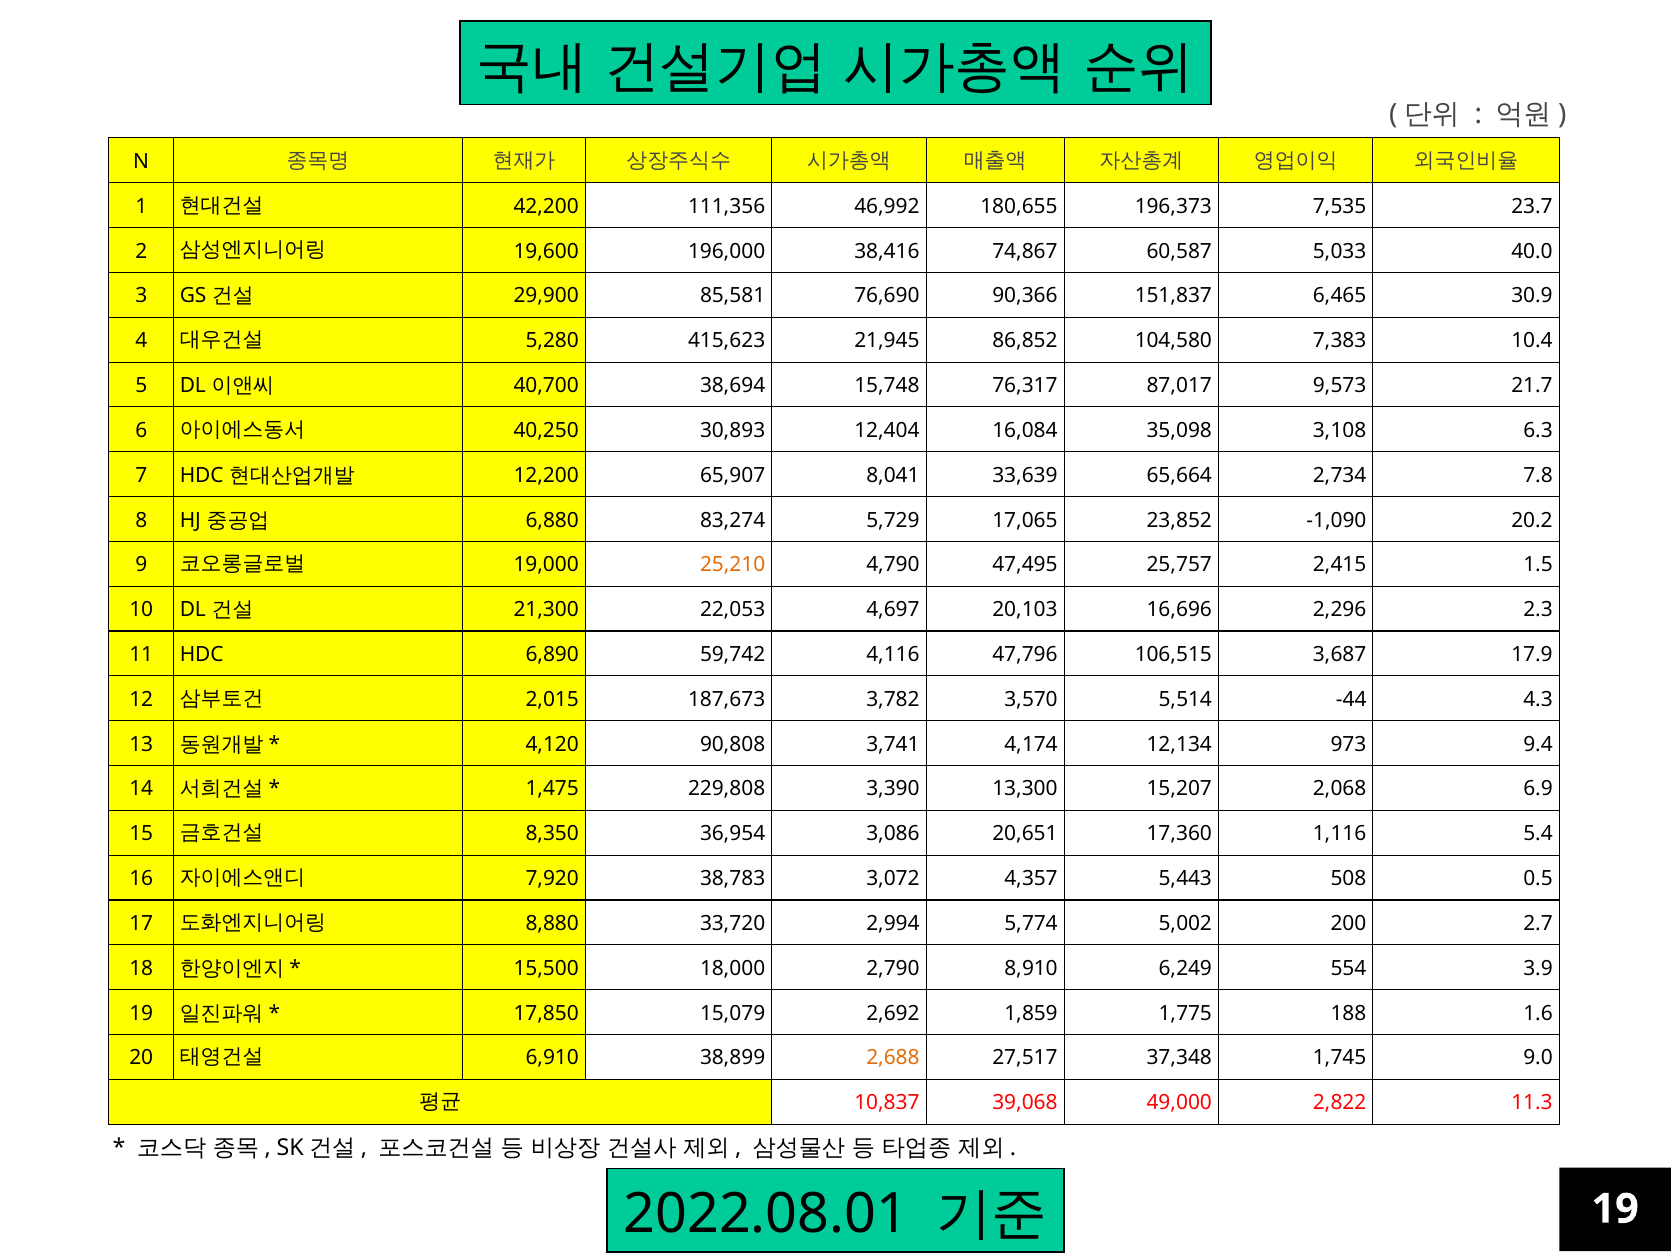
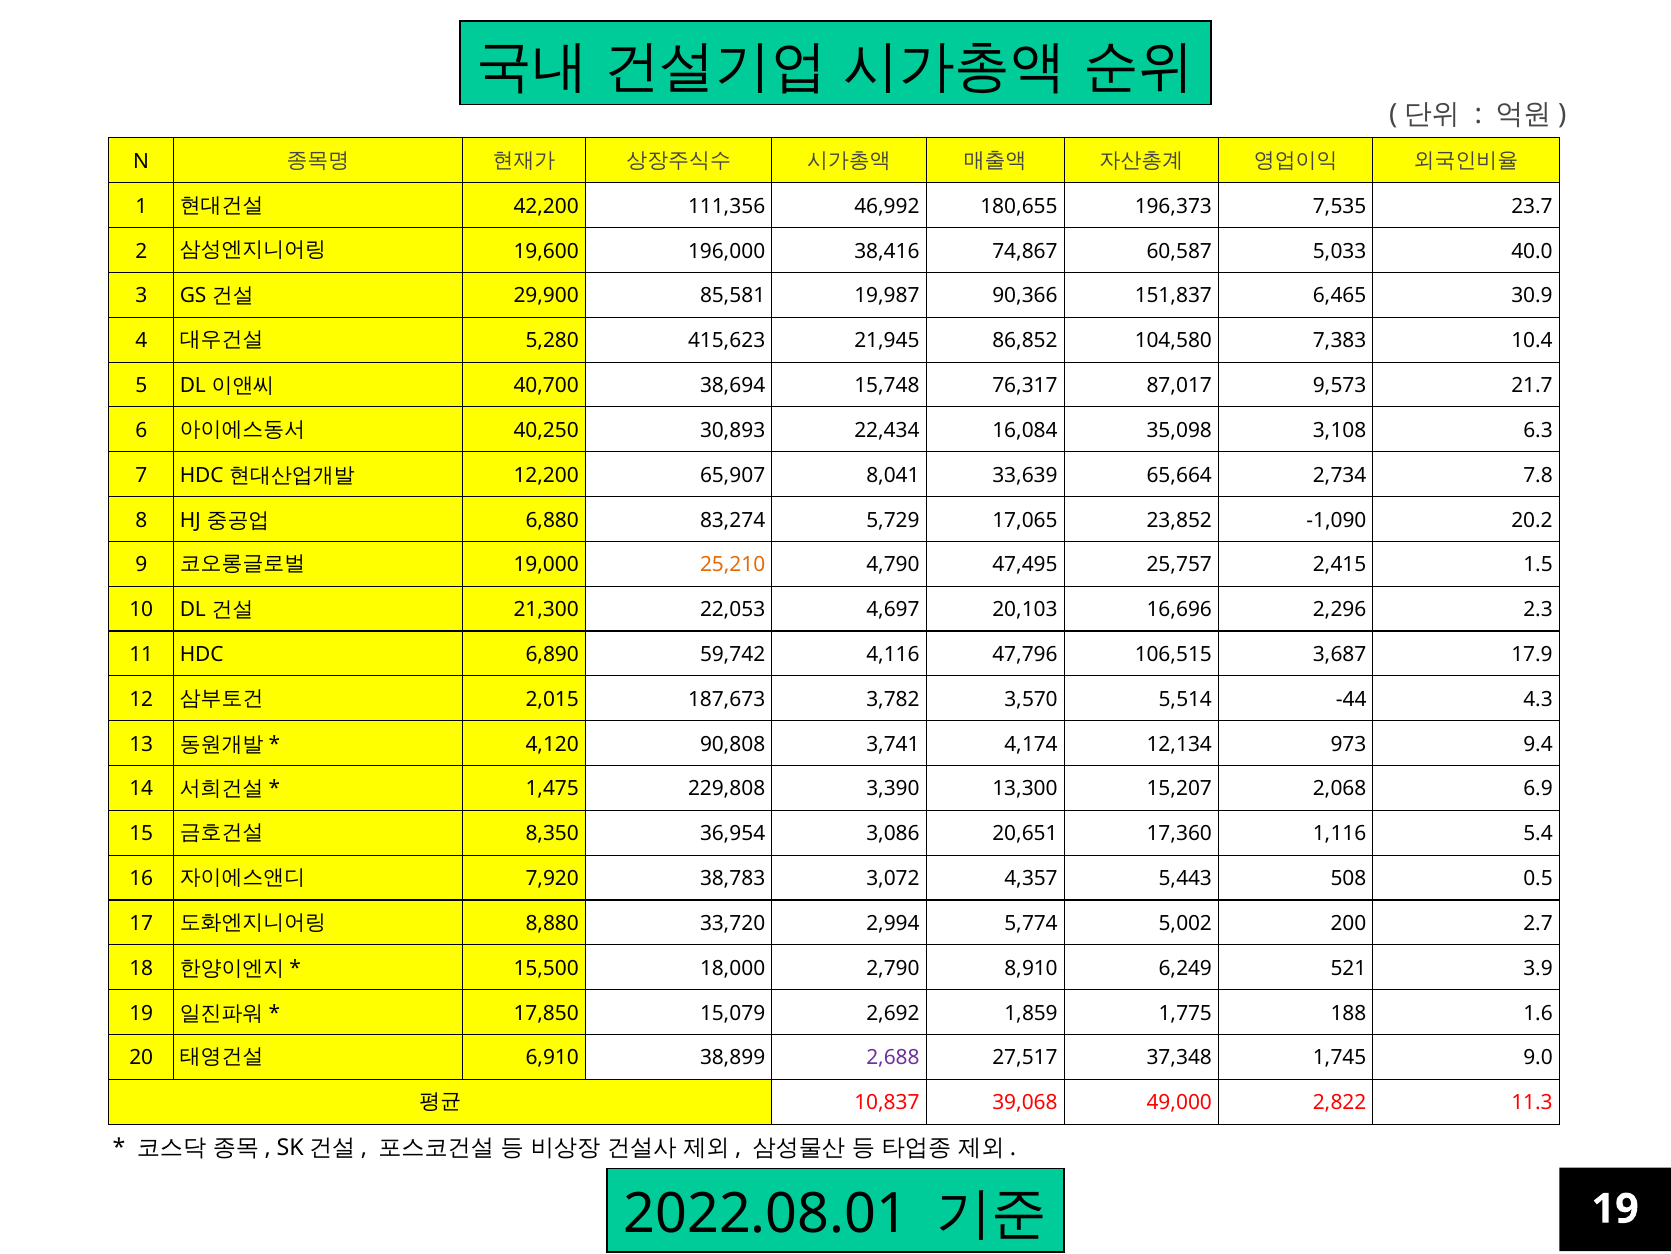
76,690: 76,690 -> 19,987
12,404: 12,404 -> 22,434
554: 554 -> 521
2,688 colour: orange -> purple
